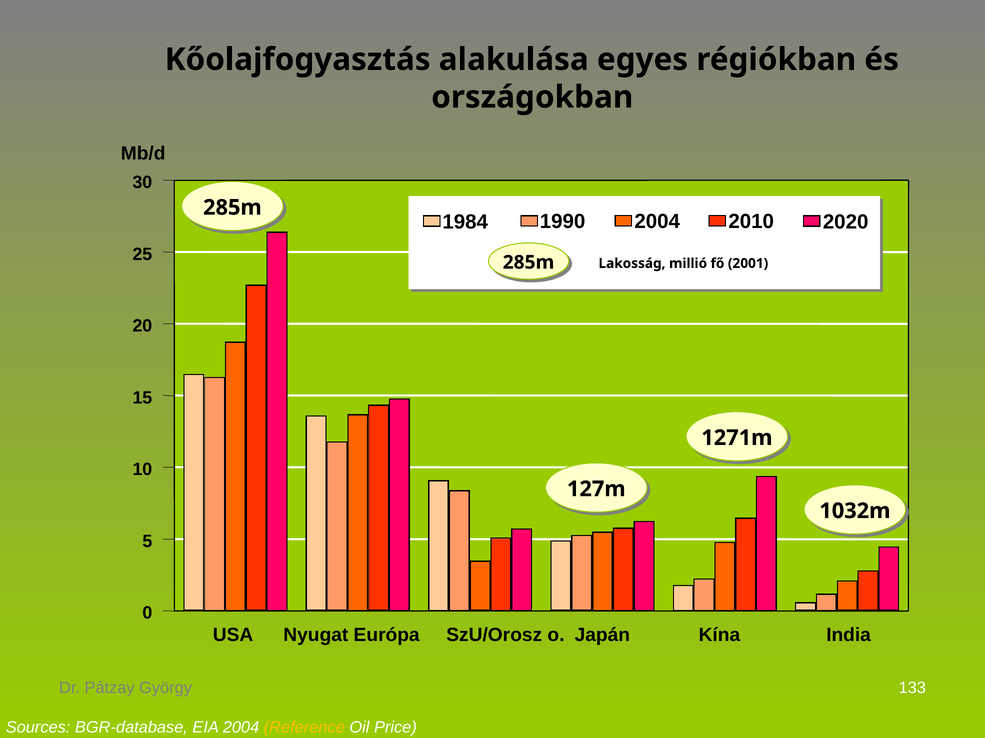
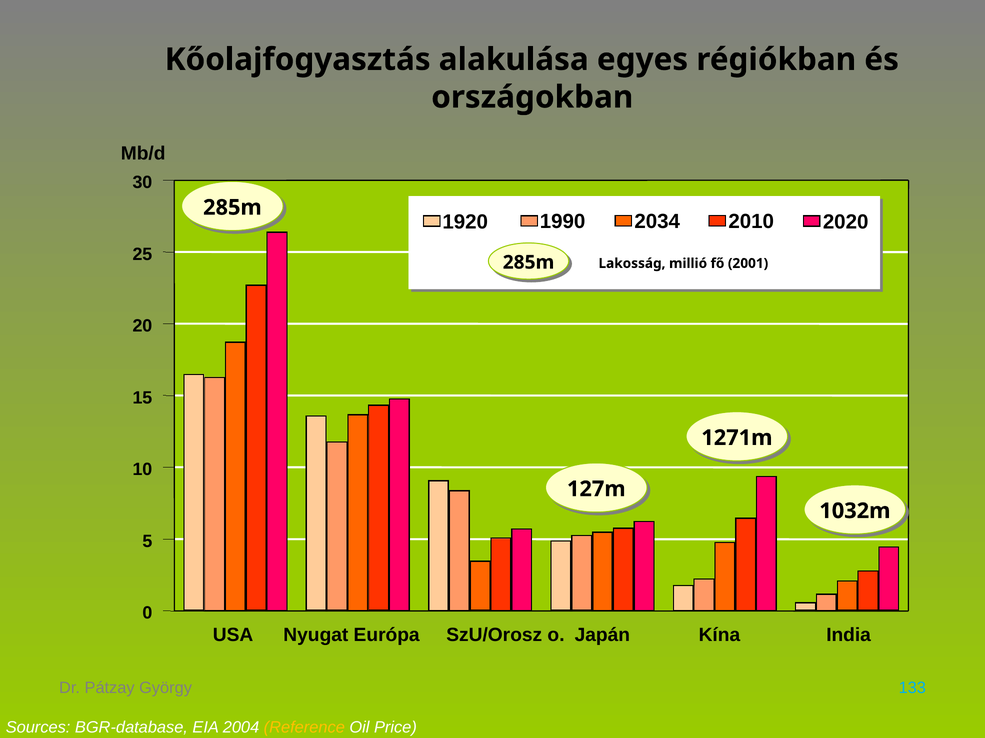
1984: 1984 -> 1920
1990 2004: 2004 -> 2034
133 colour: white -> light blue
